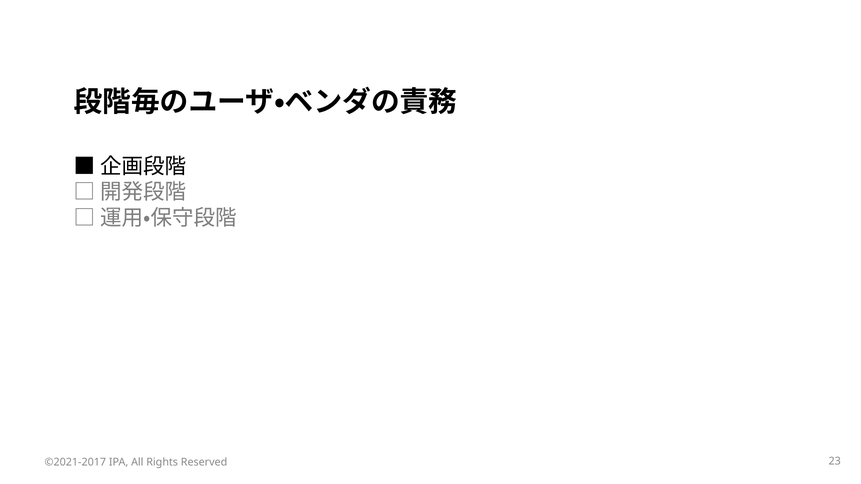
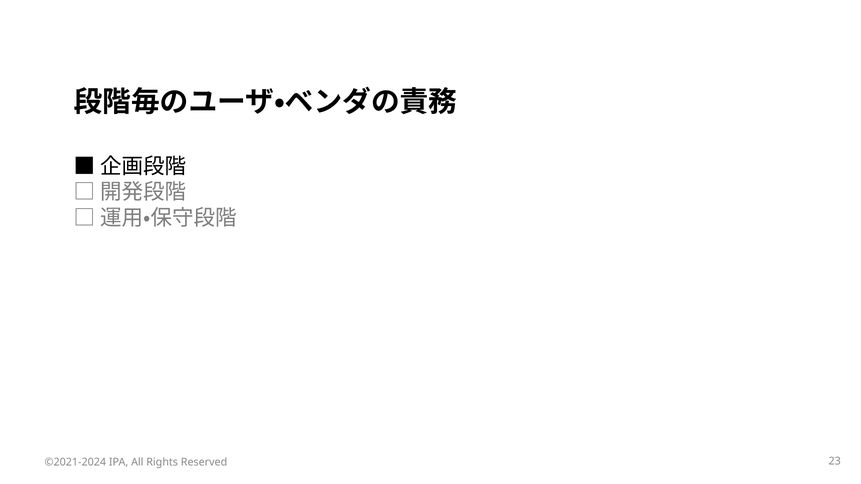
©2021-2017: ©2021-2017 -> ©2021-2024
